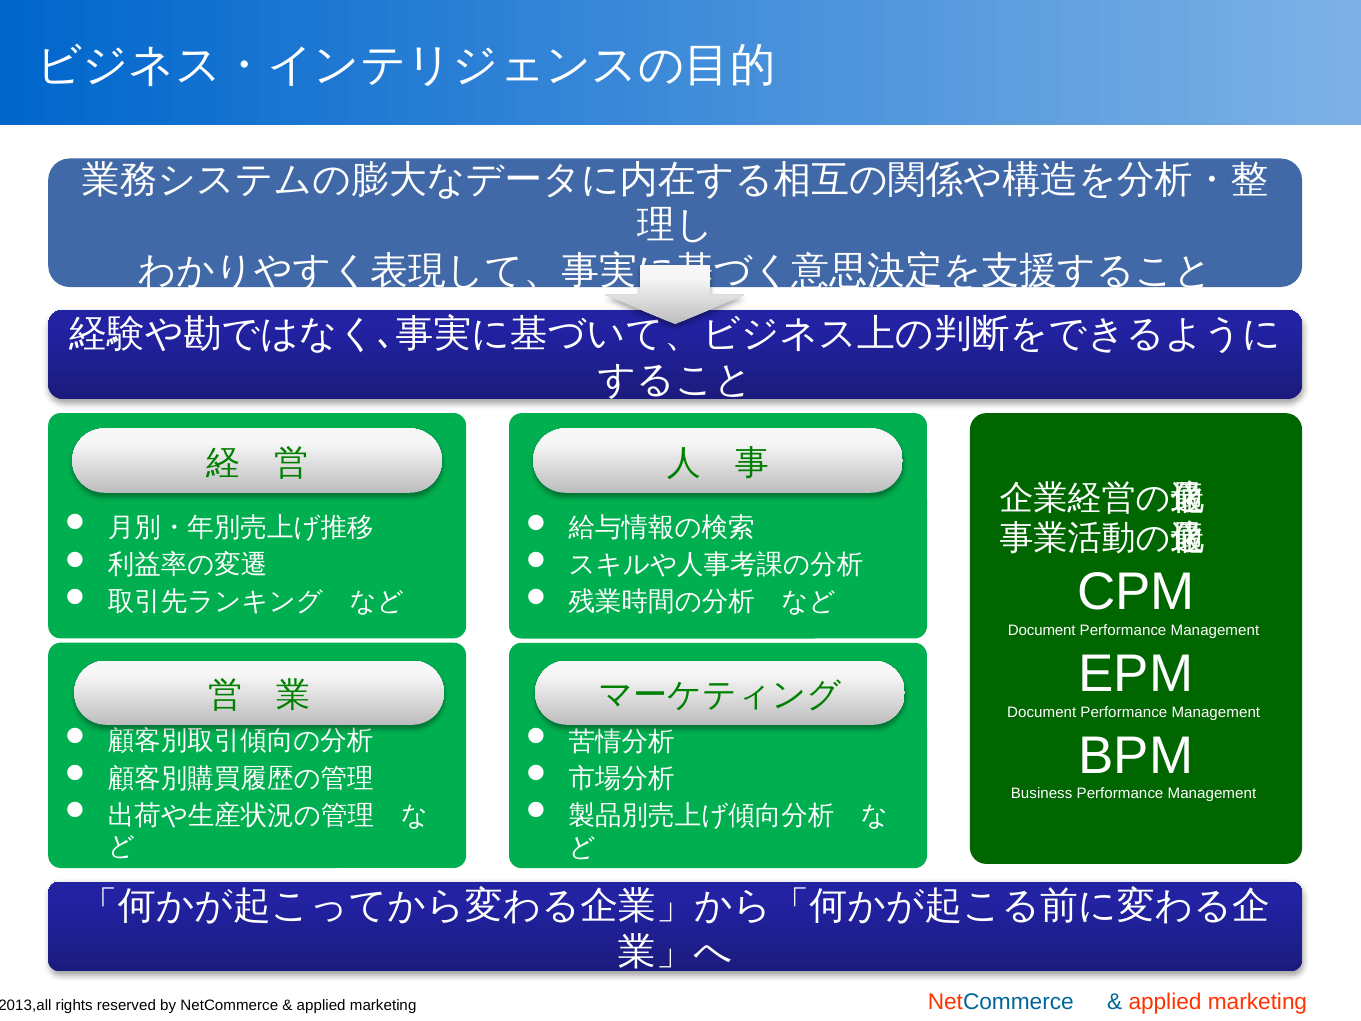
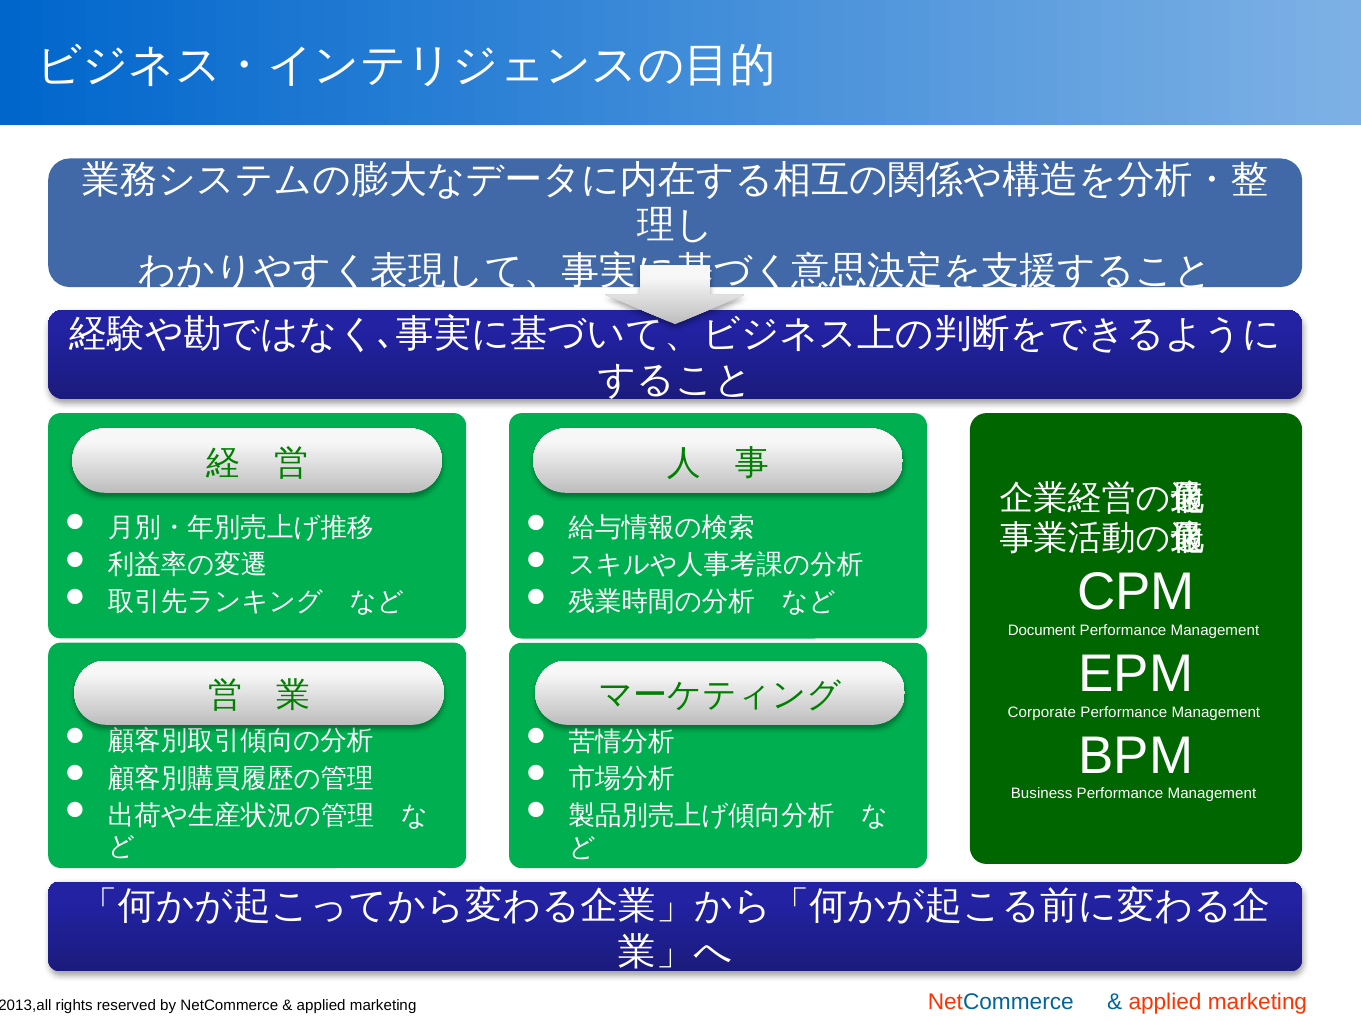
Document at (1042, 712): Document -> Corporate
